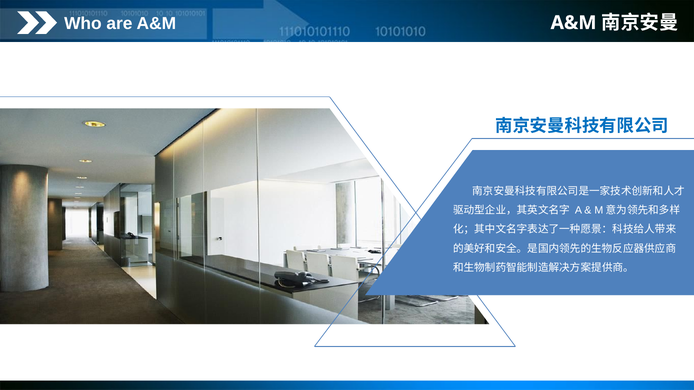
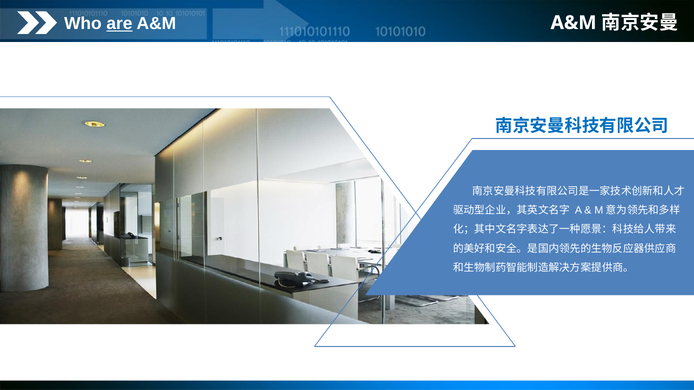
are underline: none -> present
